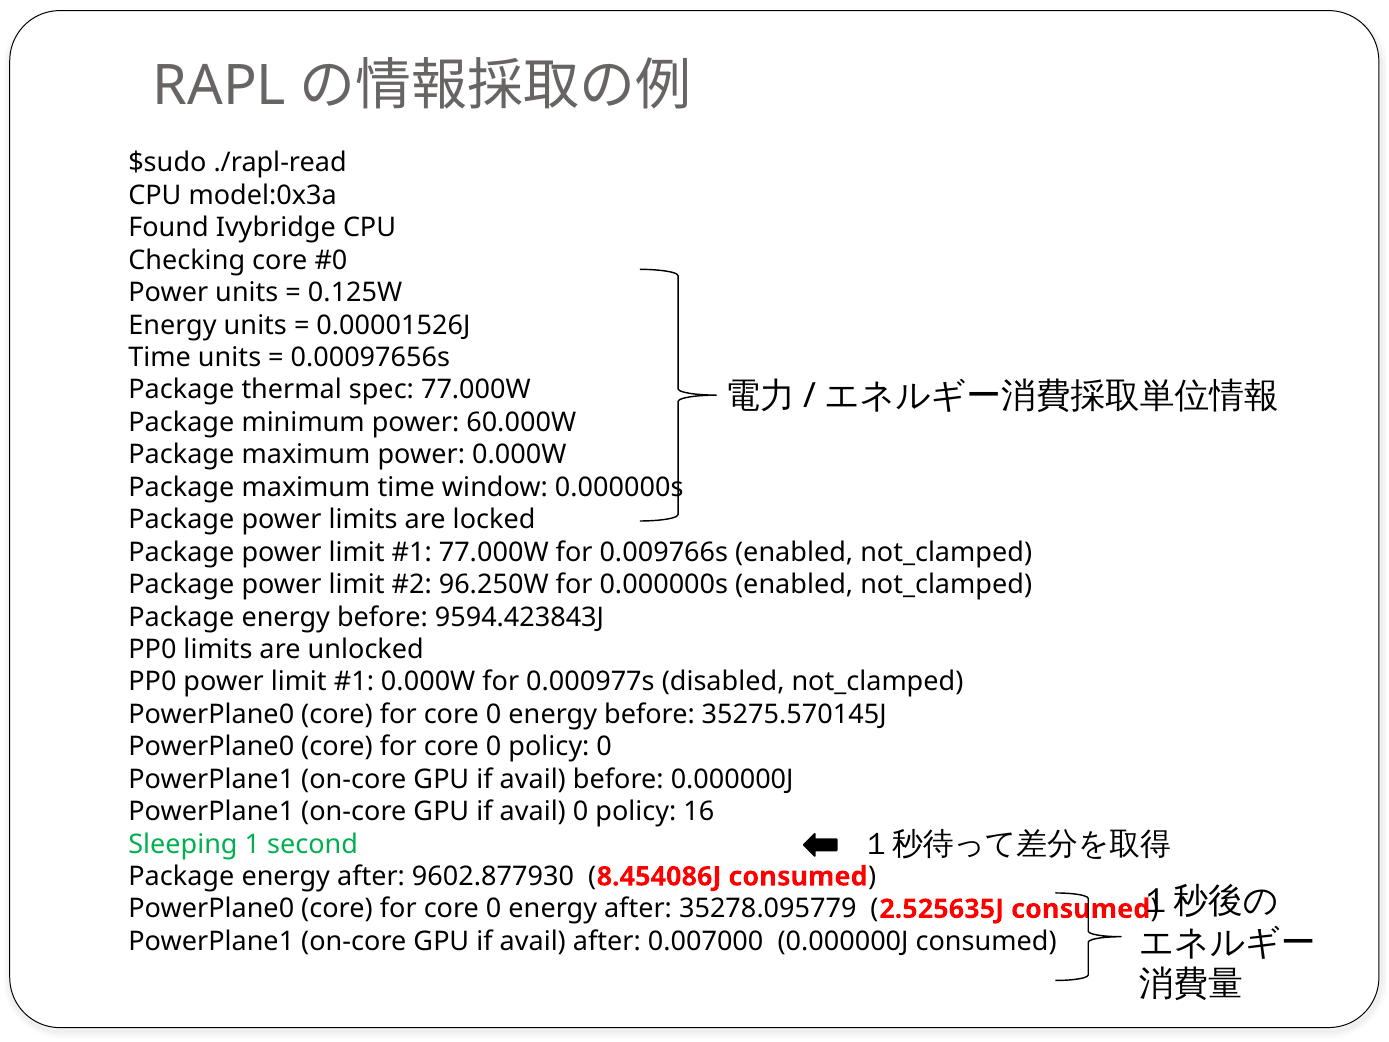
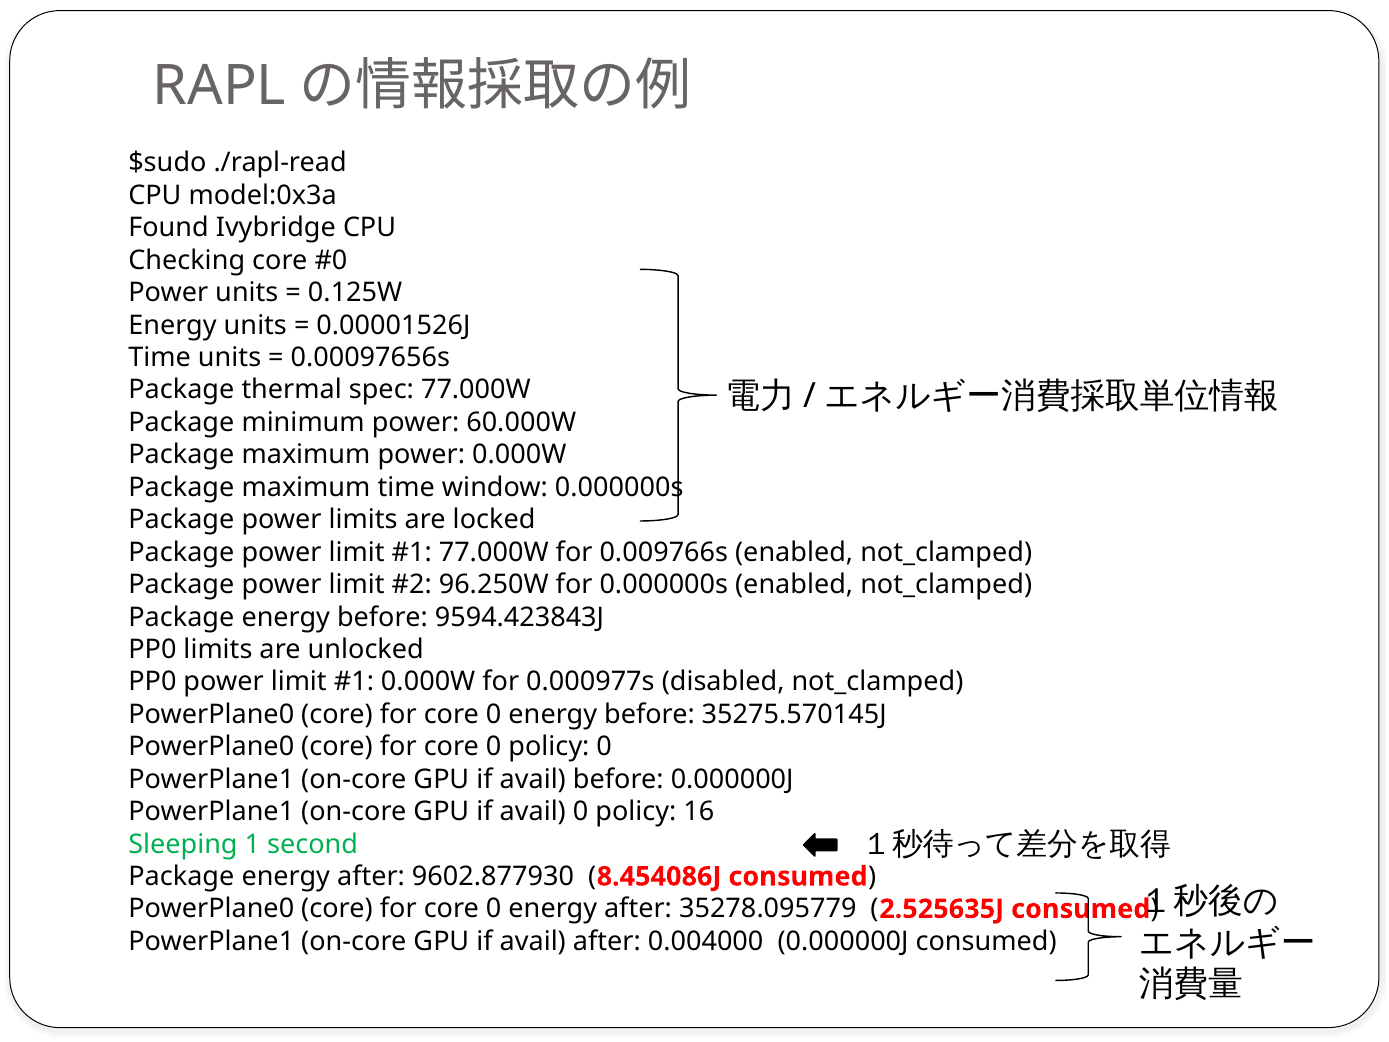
0.007000: 0.007000 -> 0.004000
